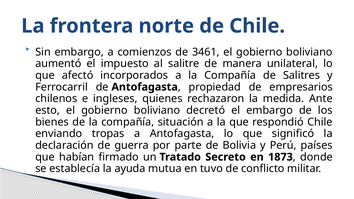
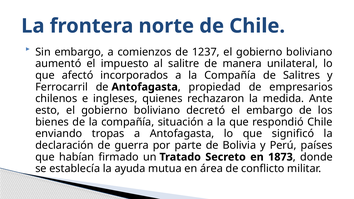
3461: 3461 -> 1237
tuvo: tuvo -> área
